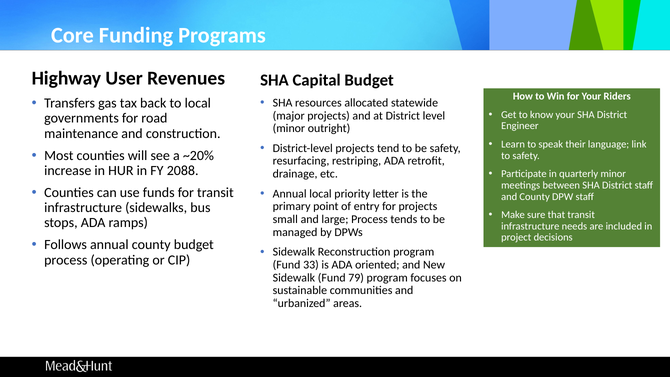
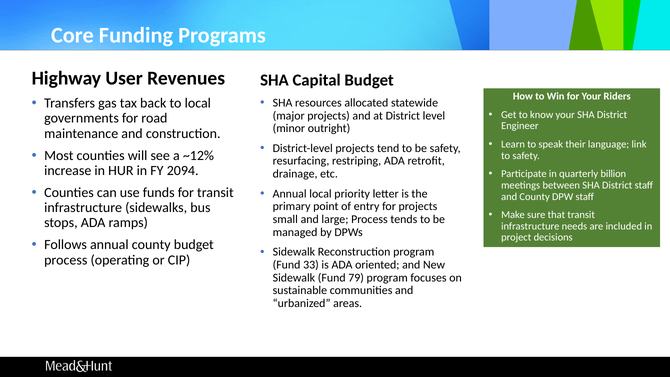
~20%: ~20% -> ~12%
2088: 2088 -> 2094
quarterly minor: minor -> billion
